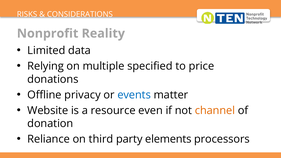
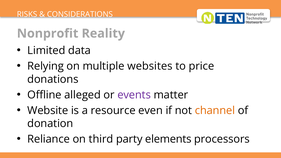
specified: specified -> websites
privacy: privacy -> alleged
events colour: blue -> purple
